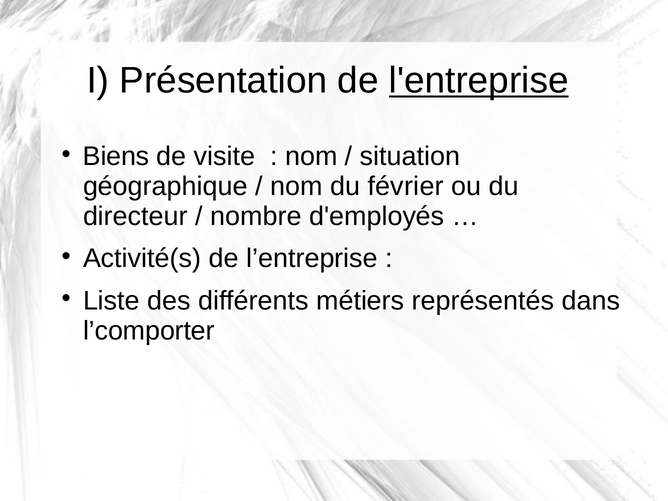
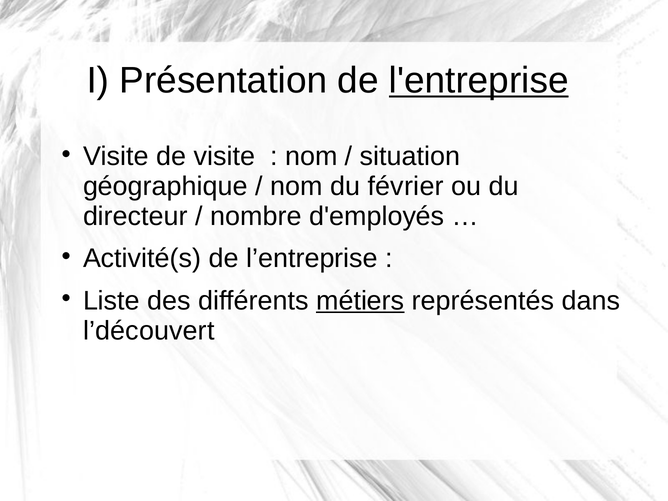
Biens at (116, 156): Biens -> Visite
métiers underline: none -> present
l’comporter: l’comporter -> l’découvert
